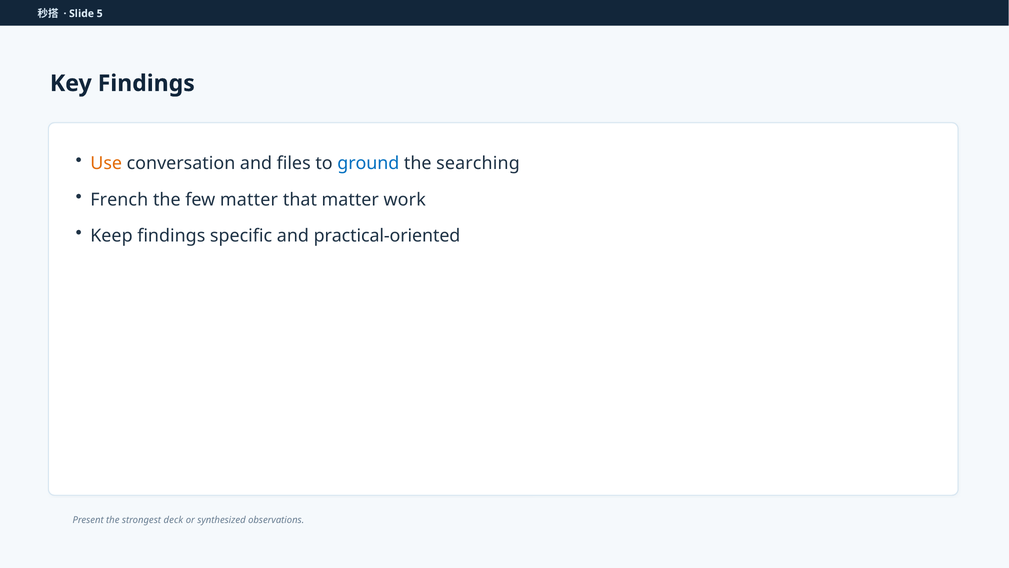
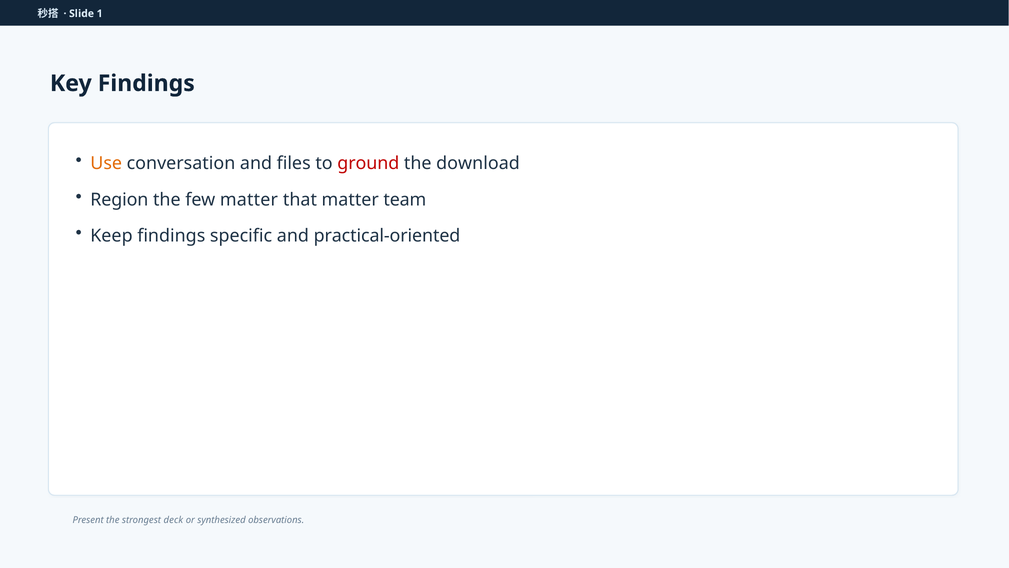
5: 5 -> 1
ground colour: blue -> red
searching: searching -> download
French: French -> Region
work: work -> team
